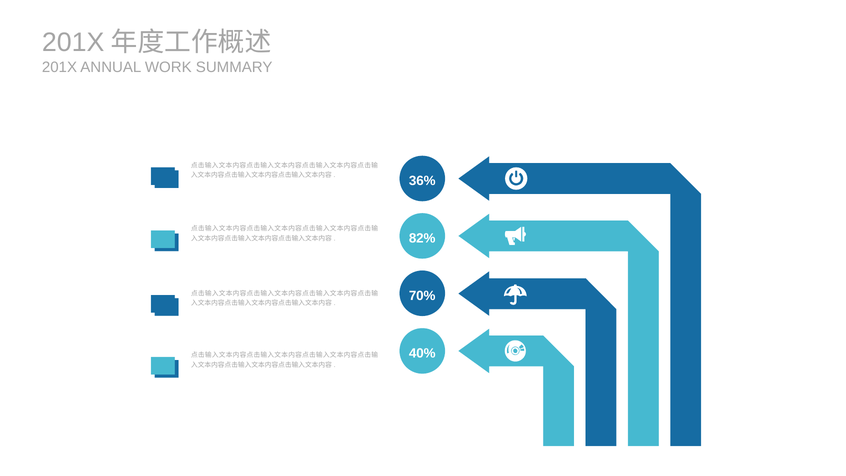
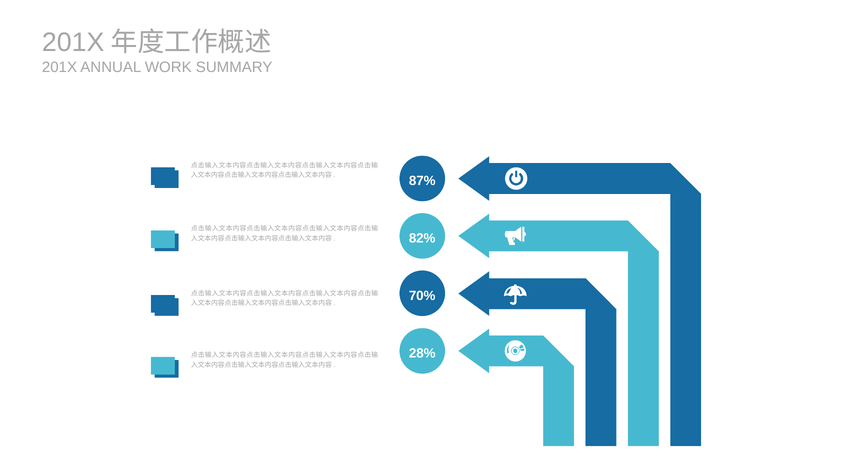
36%: 36% -> 87%
40%: 40% -> 28%
